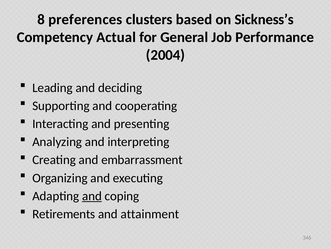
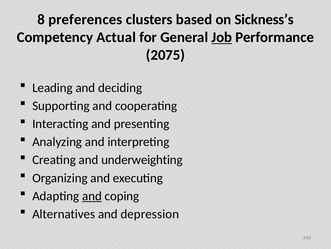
Job underline: none -> present
2004: 2004 -> 2075
embarrassment: embarrassment -> underweighting
Retirements: Retirements -> Alternatives
attainment: attainment -> depression
